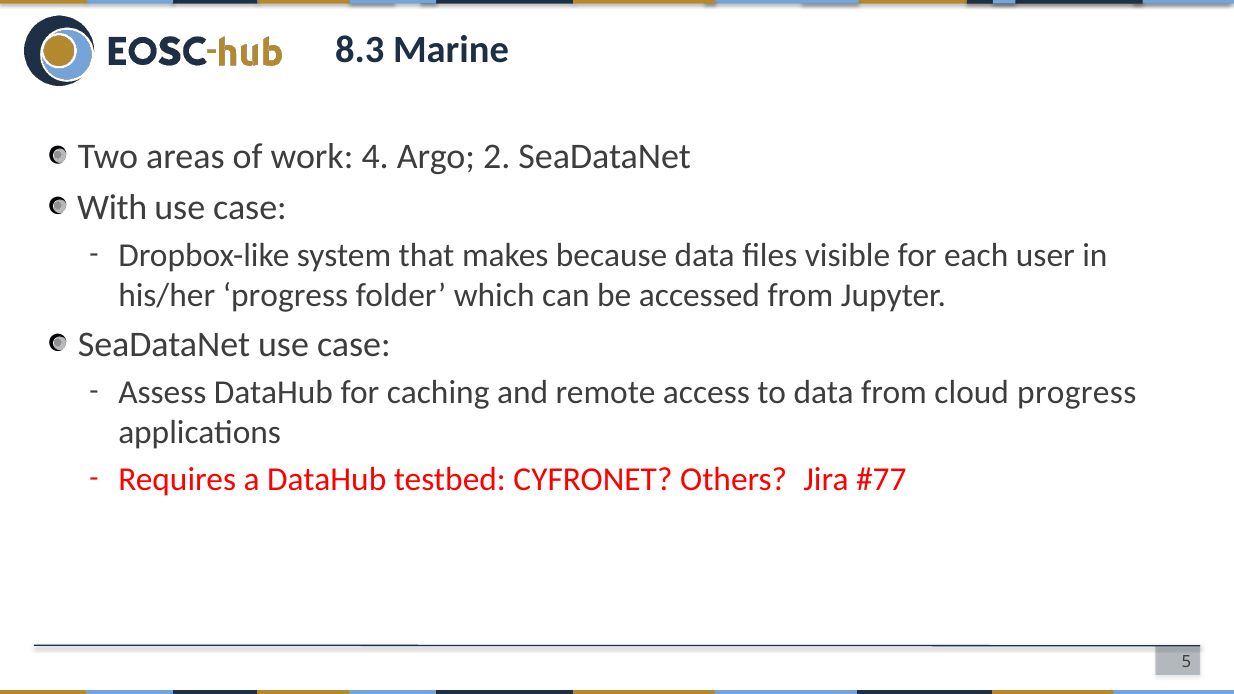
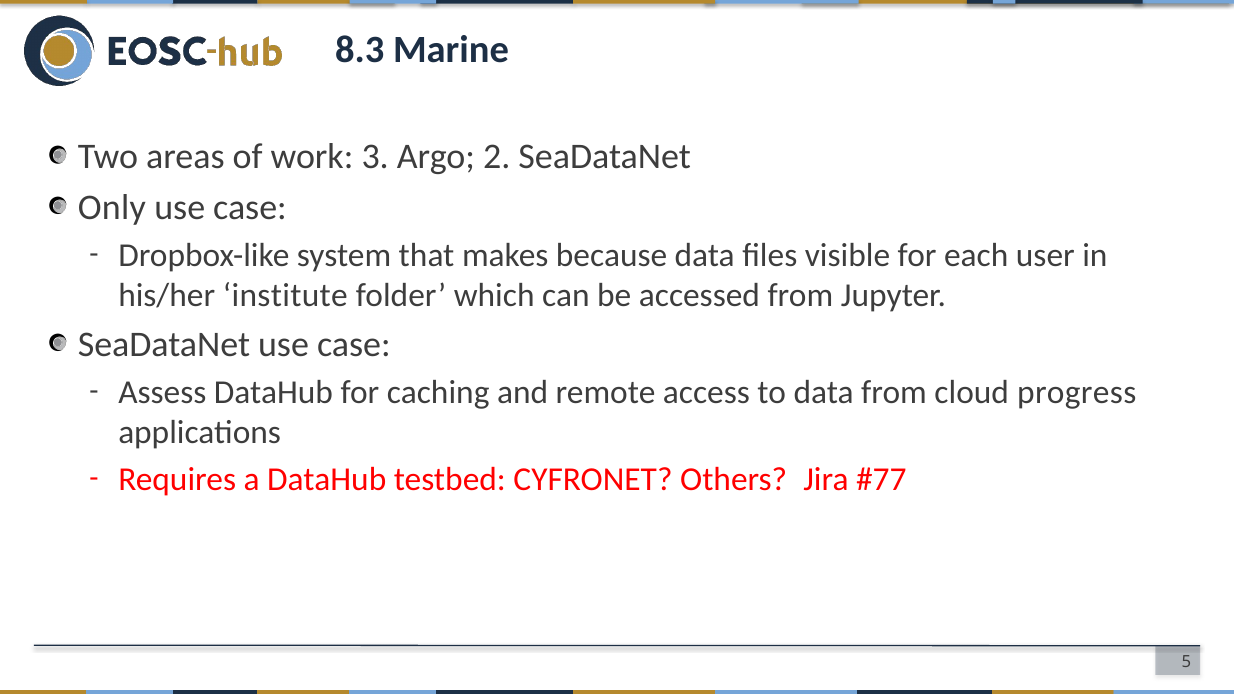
4: 4 -> 3
With: With -> Only
his/her progress: progress -> institute
